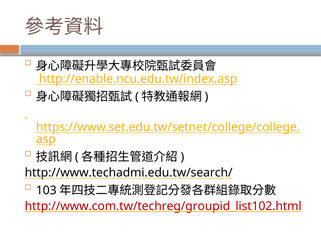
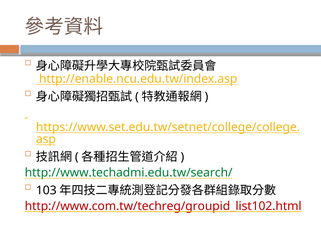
http://www.techadmi.edu.tw/search/ colour: black -> green
